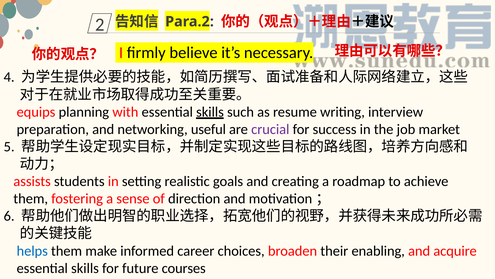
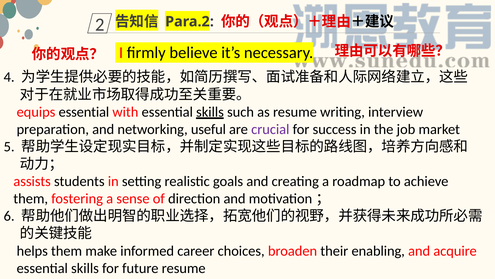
equips planning: planning -> essential
helps colour: blue -> black
future courses: courses -> resume
